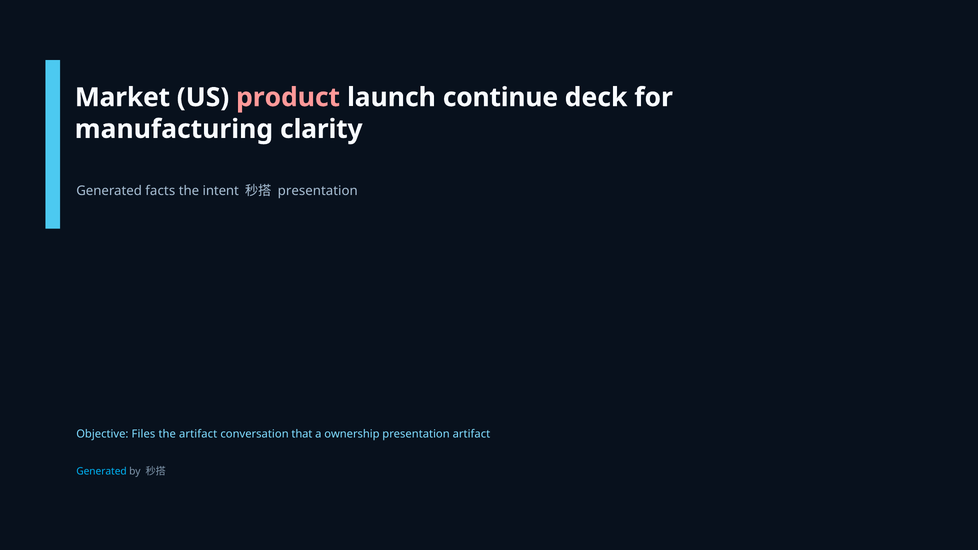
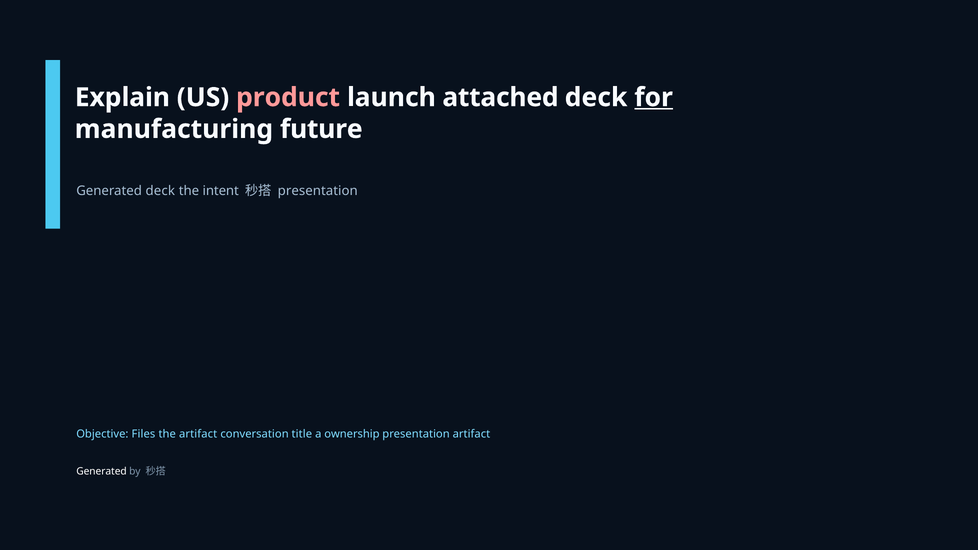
Market: Market -> Explain
continue: continue -> attached
for underline: none -> present
clarity: clarity -> future
Generated facts: facts -> deck
that: that -> title
Generated at (101, 472) colour: light blue -> white
